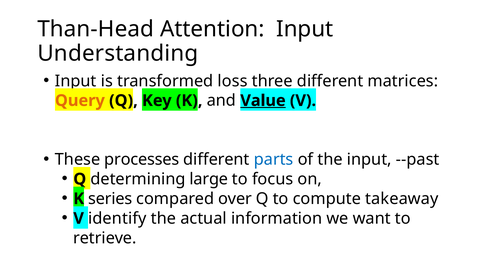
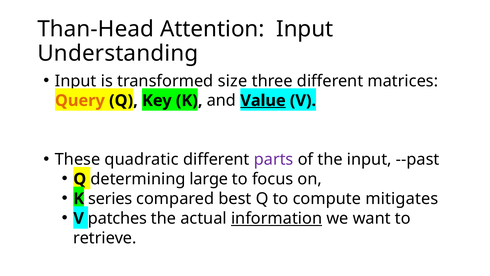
loss: loss -> size
processes: processes -> quadratic
parts colour: blue -> purple
over: over -> best
takeaway: takeaway -> mitigates
identify: identify -> patches
information underline: none -> present
